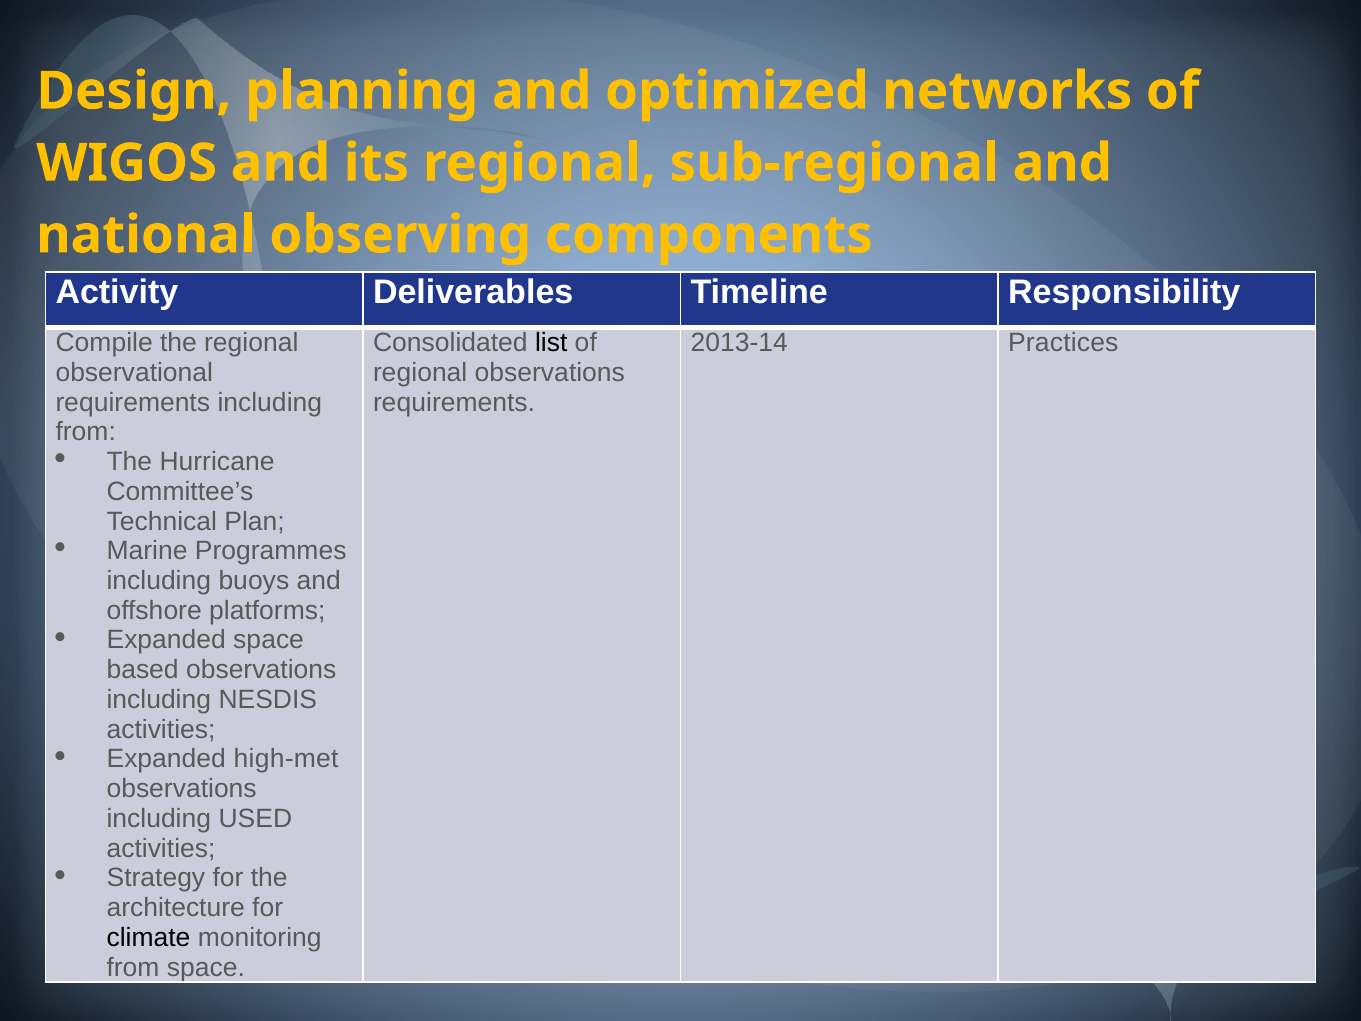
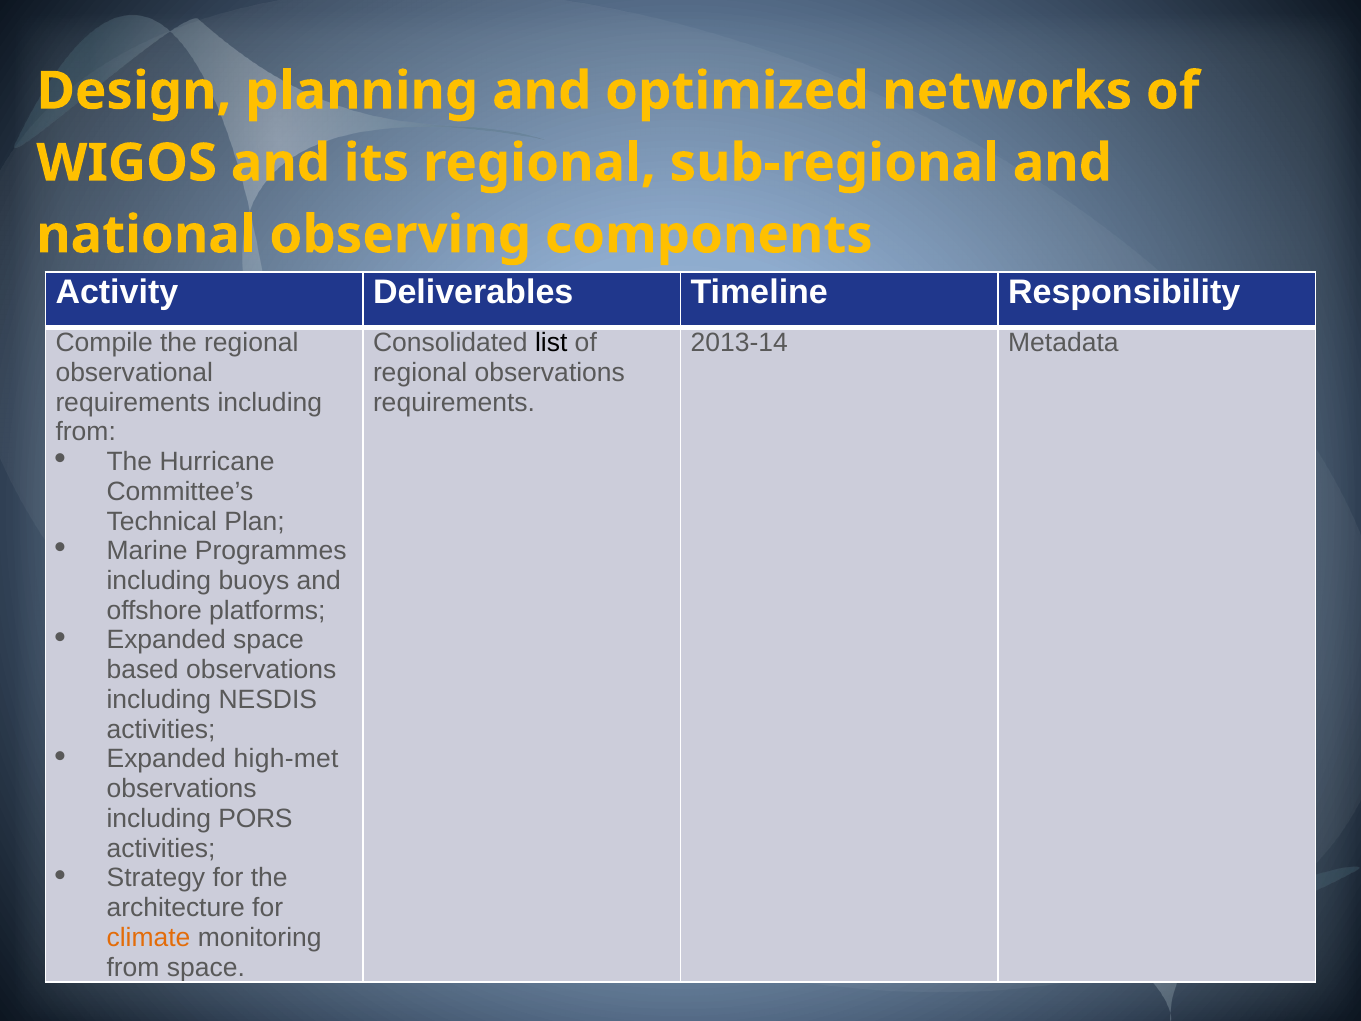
Practices: Practices -> Metadata
USED: USED -> PORS
climate colour: black -> orange
